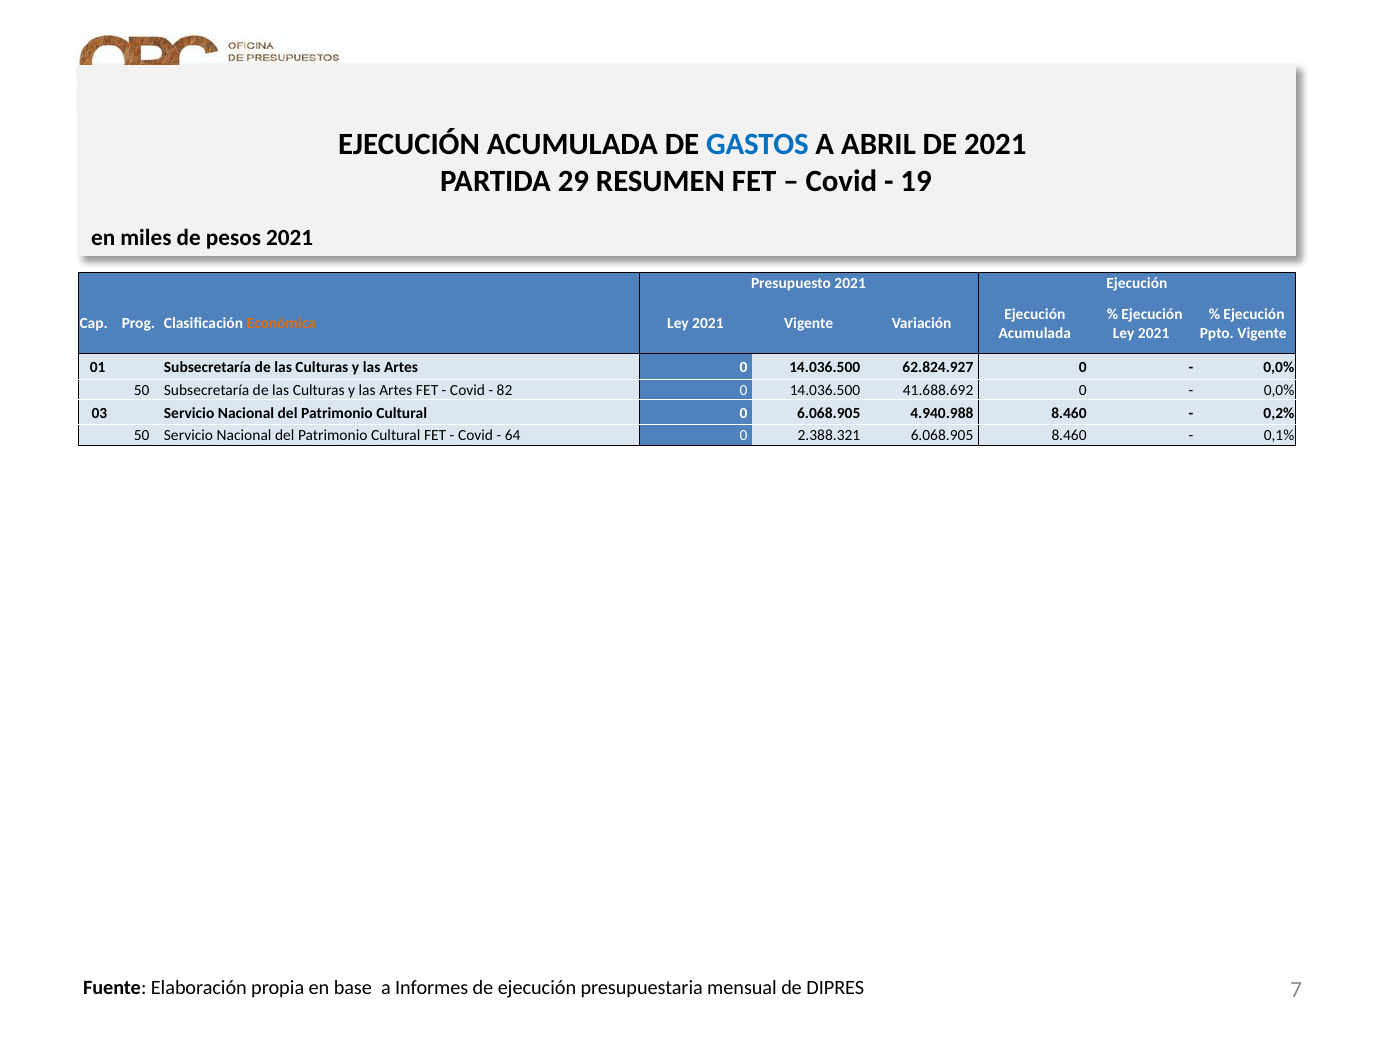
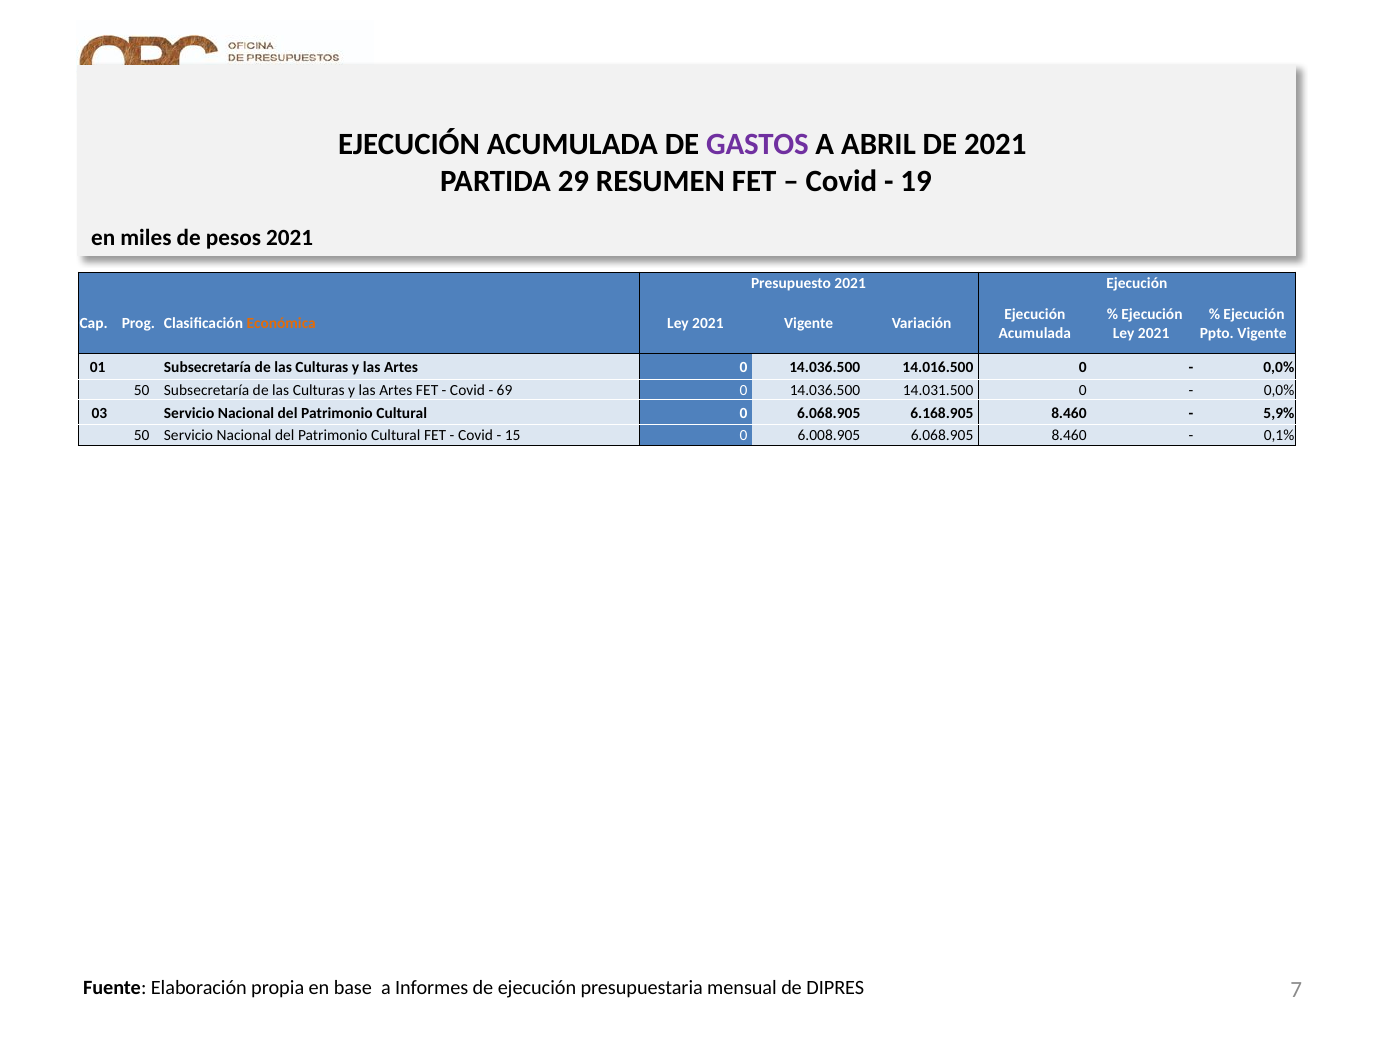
GASTOS colour: blue -> purple
62.824.927: 62.824.927 -> 14.016.500
82: 82 -> 69
41.688.692: 41.688.692 -> 14.031.500
4.940.988: 4.940.988 -> 6.168.905
0,2%: 0,2% -> 5,9%
64: 64 -> 15
2.388.321: 2.388.321 -> 6.008.905
